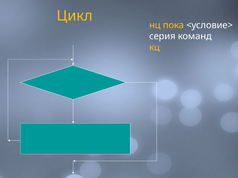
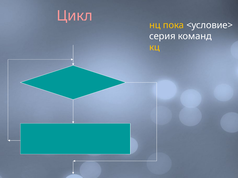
Цикл colour: yellow -> pink
